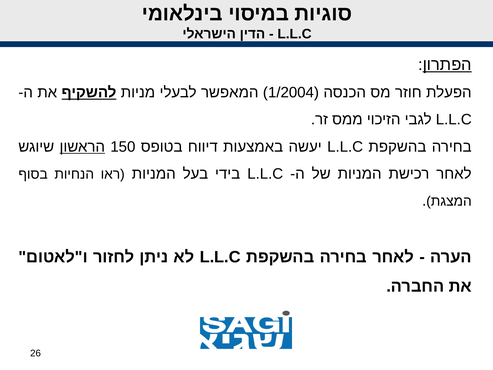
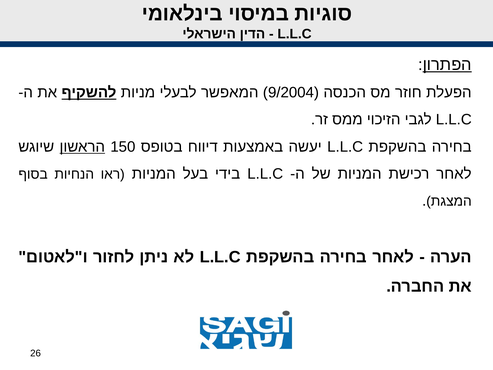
1/2004: 1/2004 -> 9/2004
